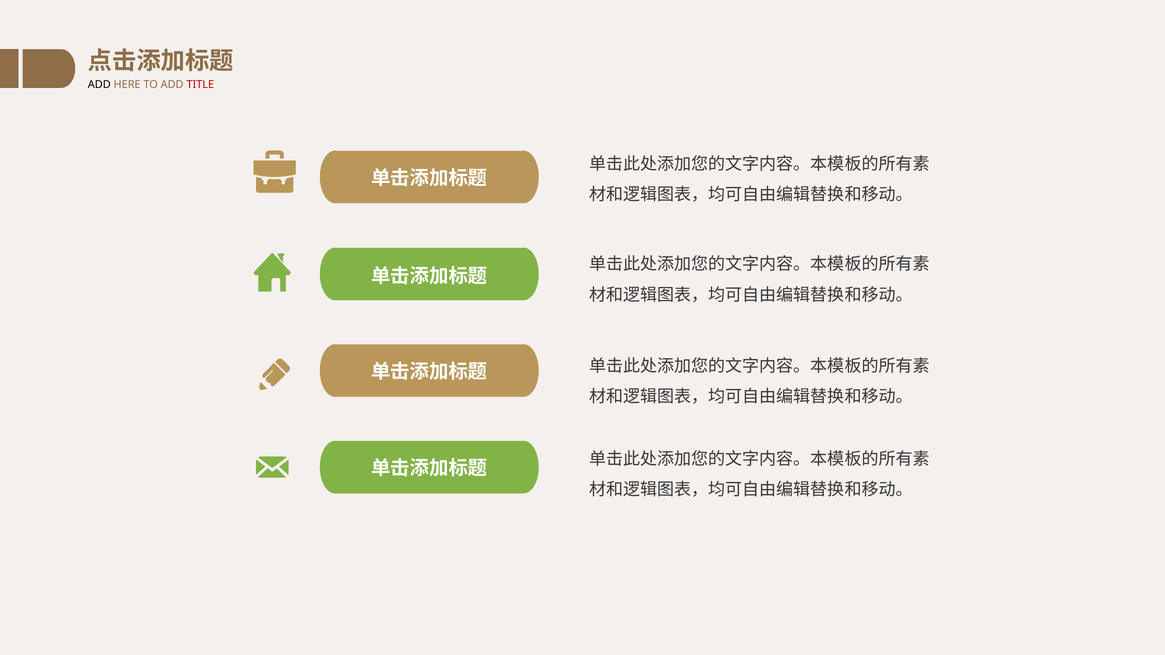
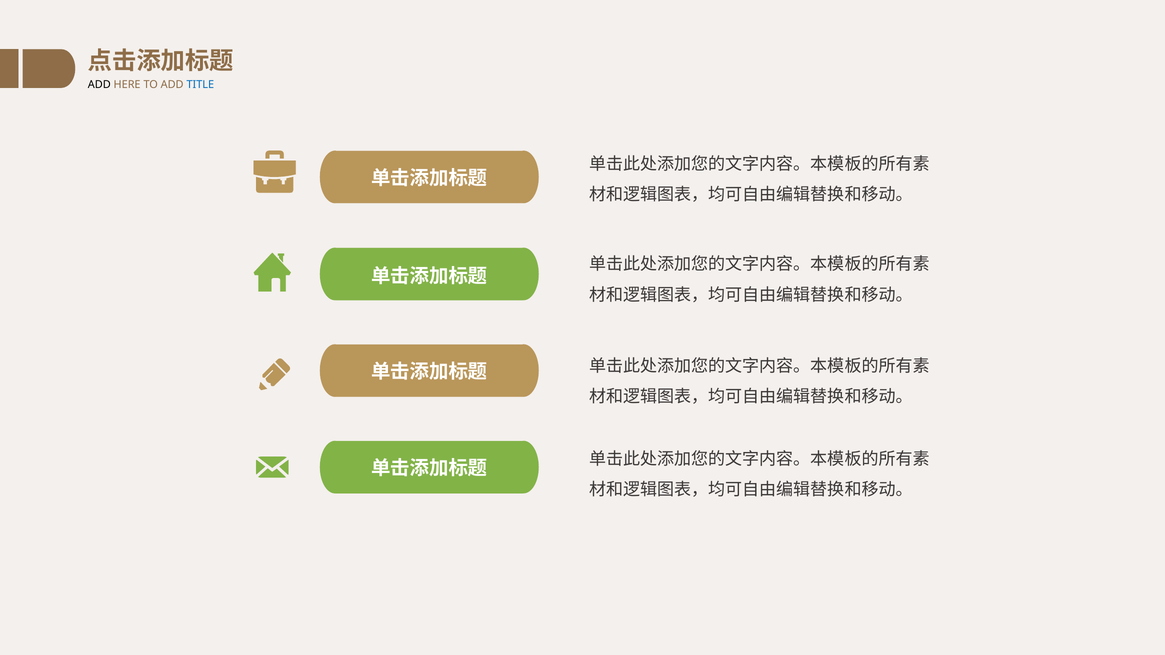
TITLE colour: red -> blue
